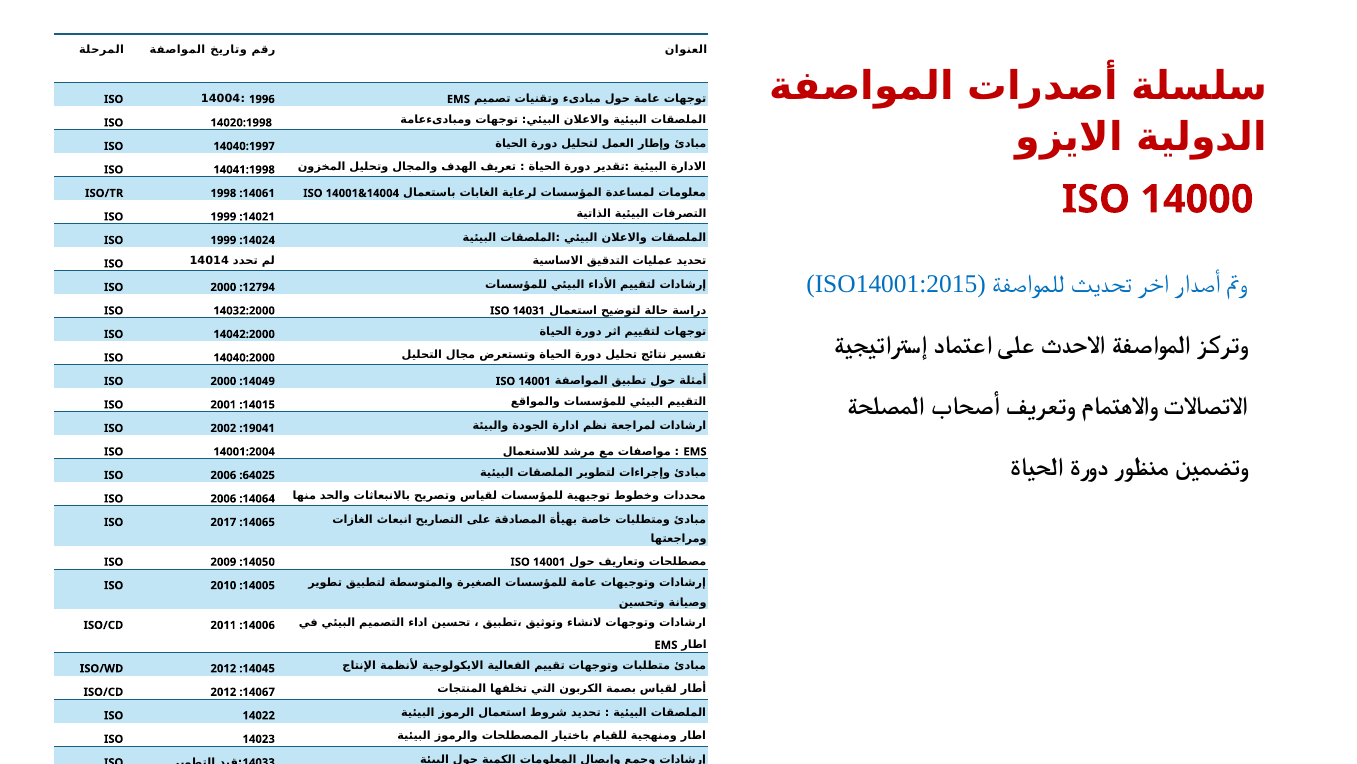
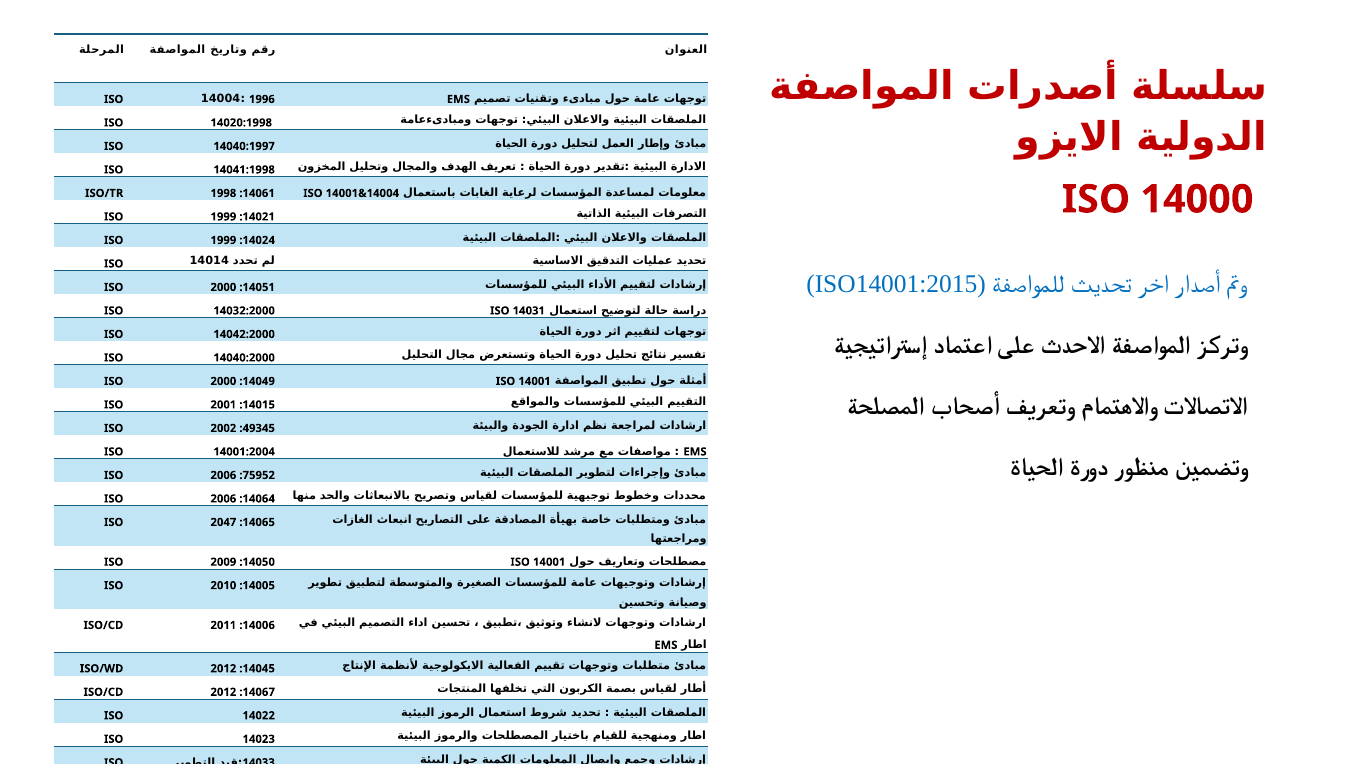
12794: 12794 -> 14051
19041: 19041 -> 49345
64025: 64025 -> 75952
2017: 2017 -> 2047
